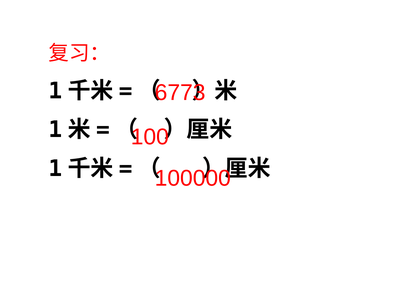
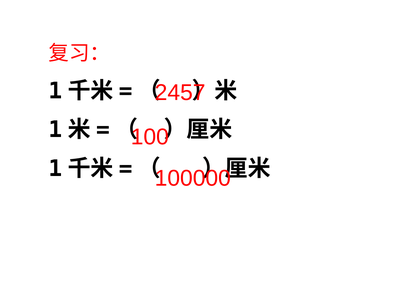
6773: 6773 -> 2457
